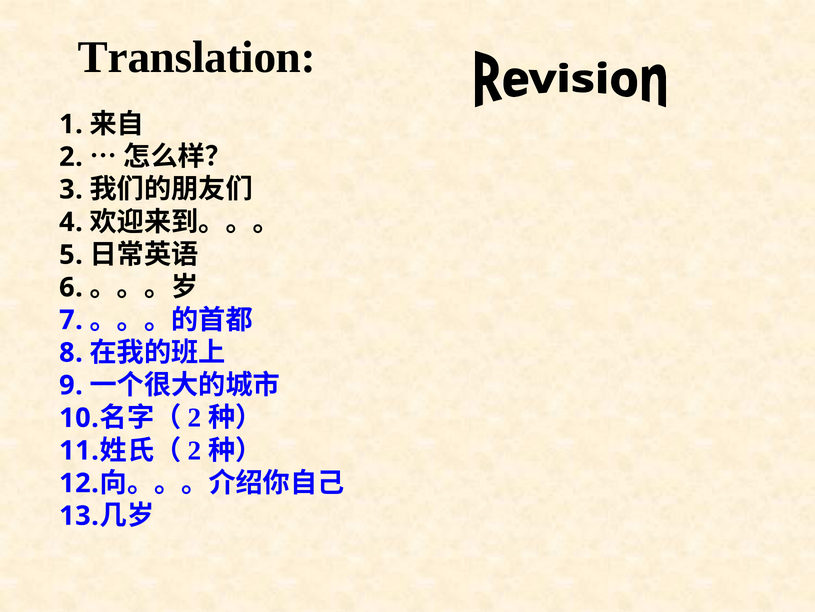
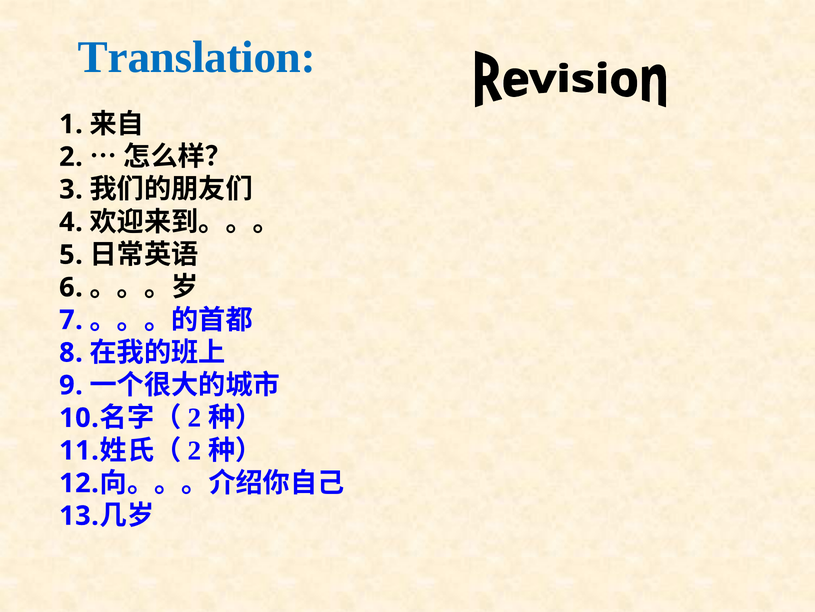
Translation colour: black -> blue
